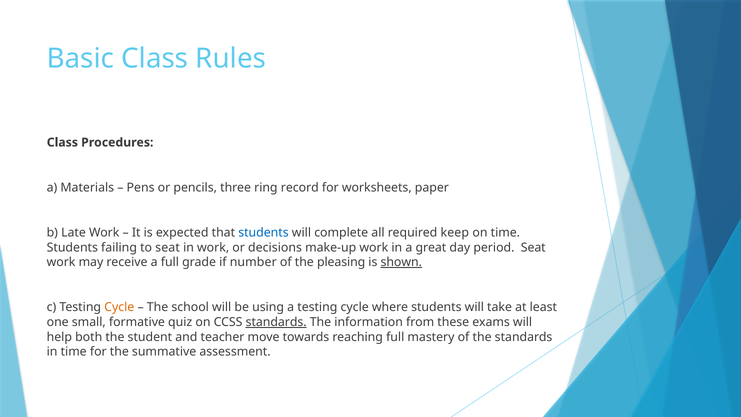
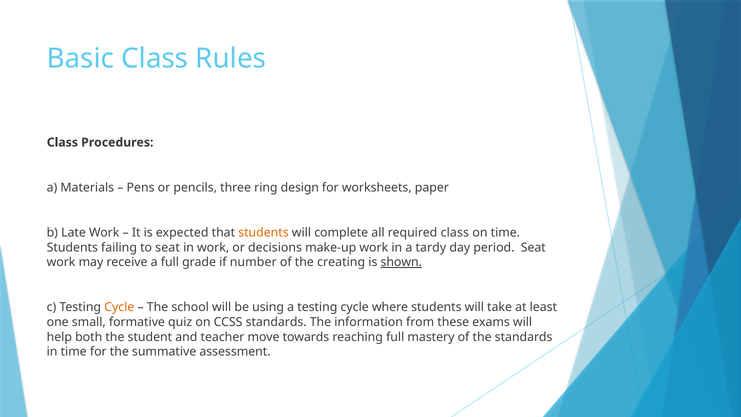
record: record -> design
students at (263, 233) colour: blue -> orange
required keep: keep -> class
great: great -> tardy
pleasing: pleasing -> creating
standards at (276, 322) underline: present -> none
